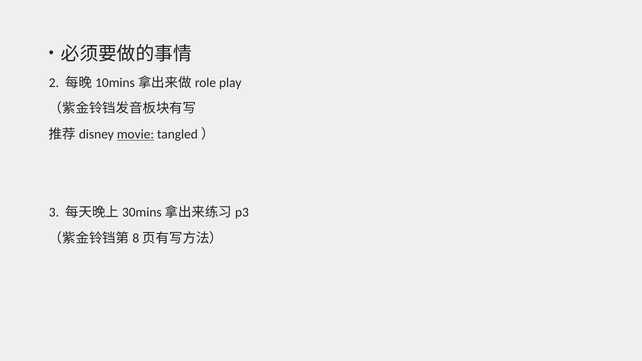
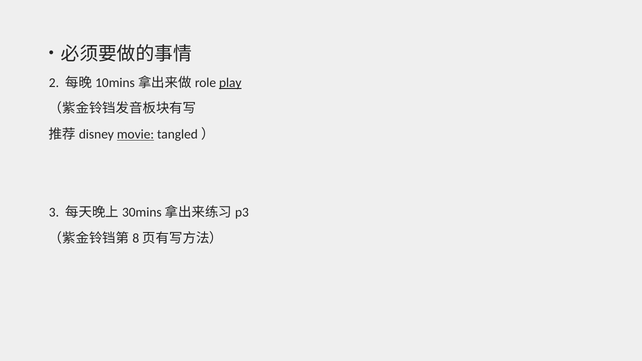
play underline: none -> present
